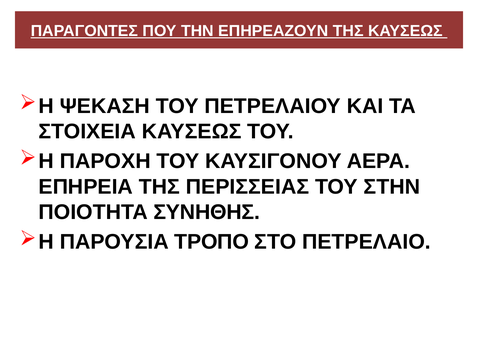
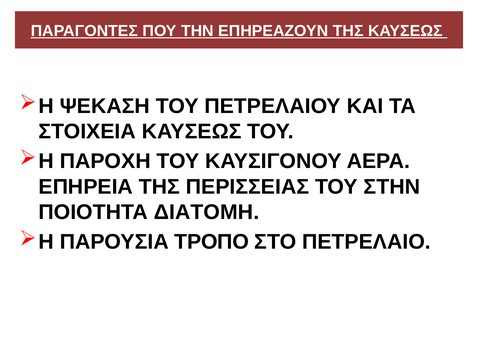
ΣΥΝΗΘΗΣ: ΣΥΝΗΘΗΣ -> ΔΙΑΤΟΜΗ
